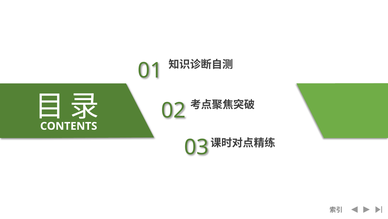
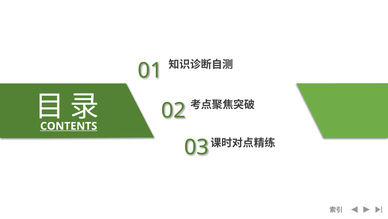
CONTENTS underline: none -> present
